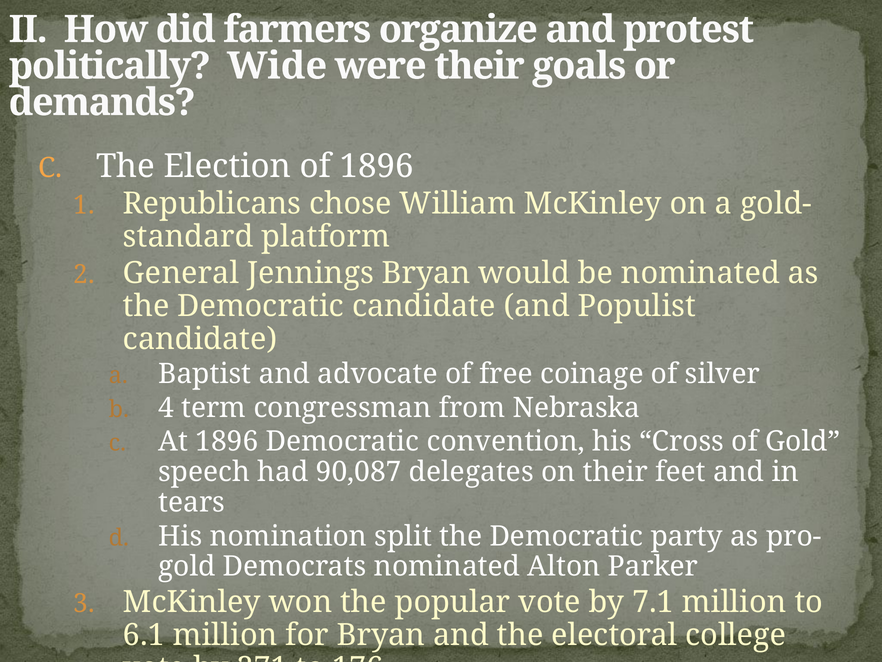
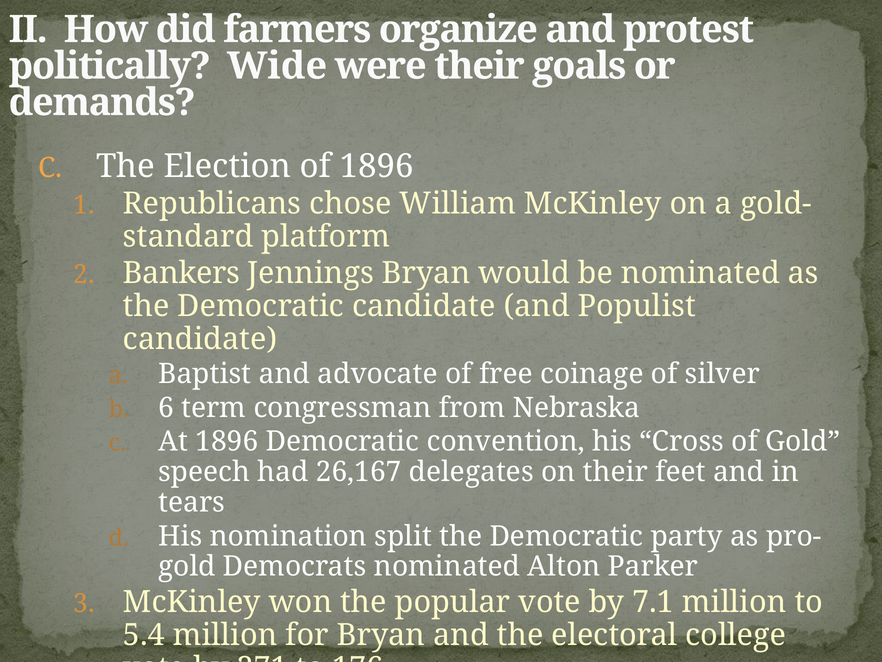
General: General -> Bankers
4: 4 -> 6
90,087: 90,087 -> 26,167
6.1: 6.1 -> 5.4
